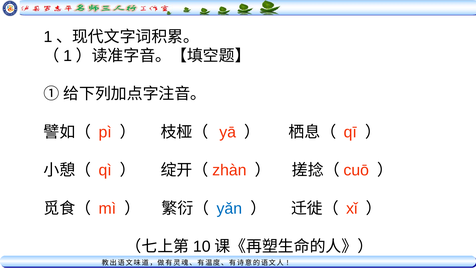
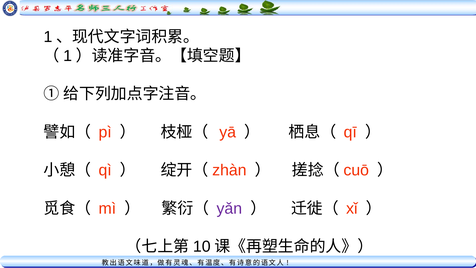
yǎn colour: blue -> purple
